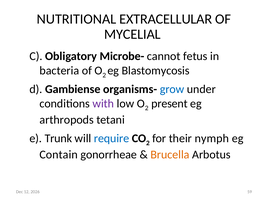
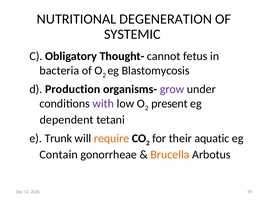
EXTRACELLULAR: EXTRACELLULAR -> DEGENERATION
MYCELIAL: MYCELIAL -> SYSTEMIC
Microbe-: Microbe- -> Thought-
Gambiense: Gambiense -> Production
grow colour: blue -> purple
arthropods: arthropods -> dependent
require colour: blue -> orange
nymph: nymph -> aquatic
